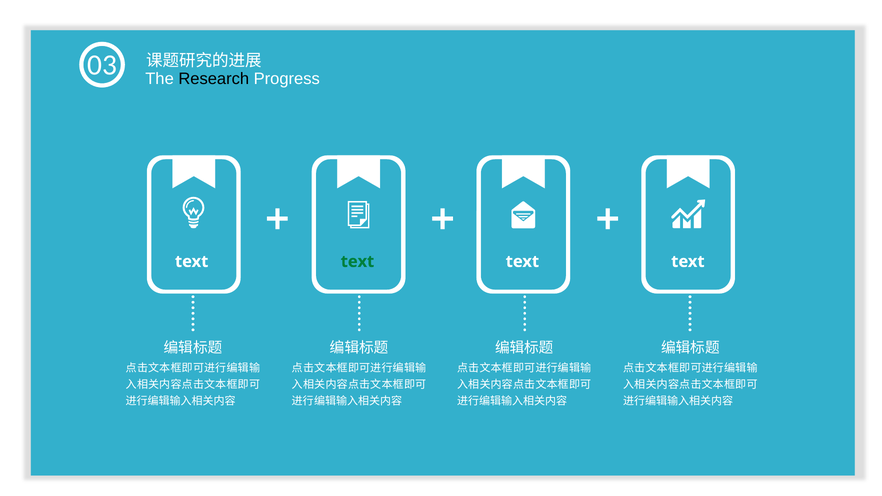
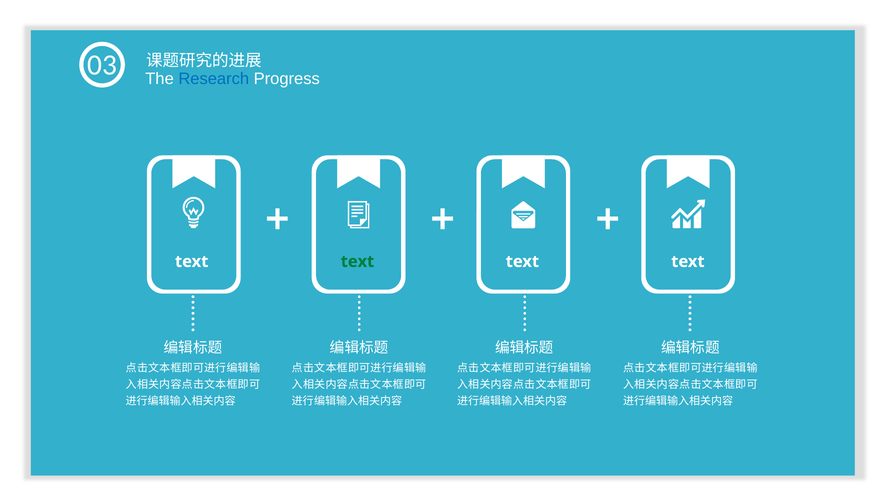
Research colour: black -> blue
